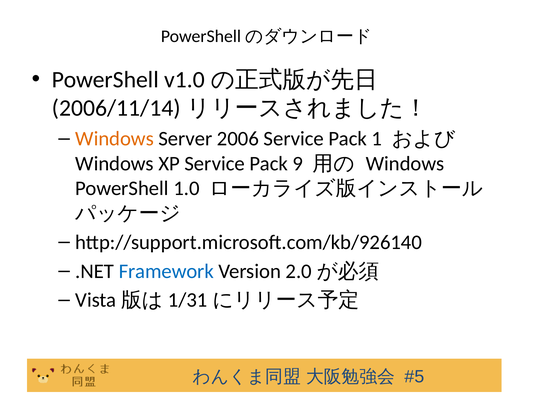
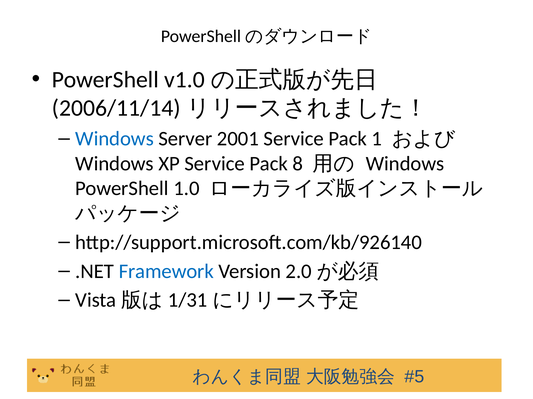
Windows at (115, 139) colour: orange -> blue
2006: 2006 -> 2001
9: 9 -> 8
